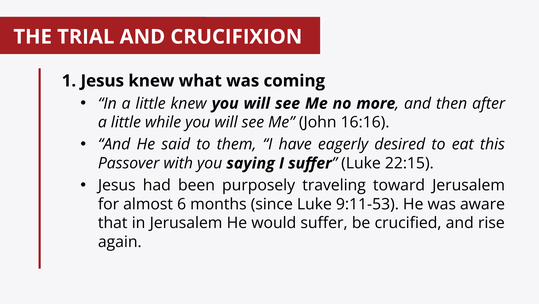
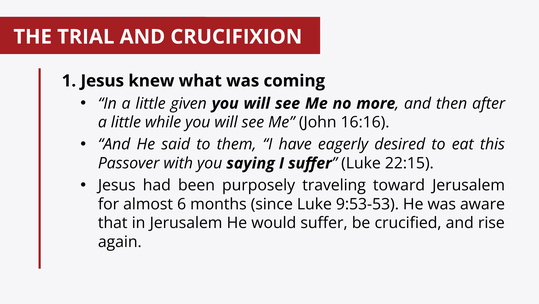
little knew: knew -> given
9:11-53: 9:11-53 -> 9:53-53
